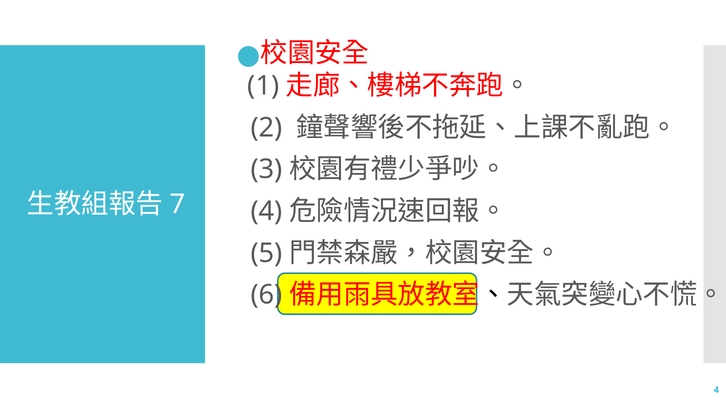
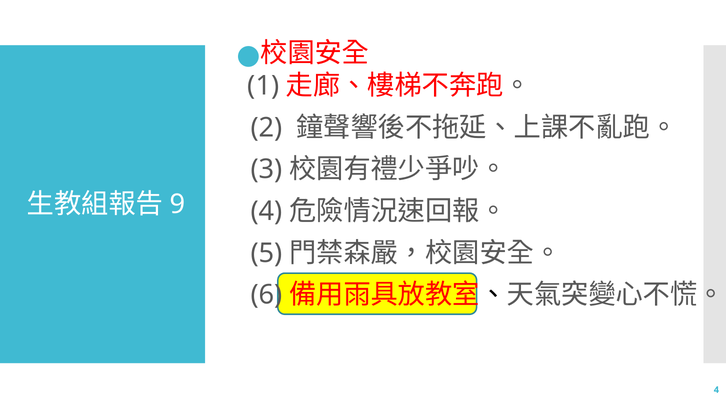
7: 7 -> 9
